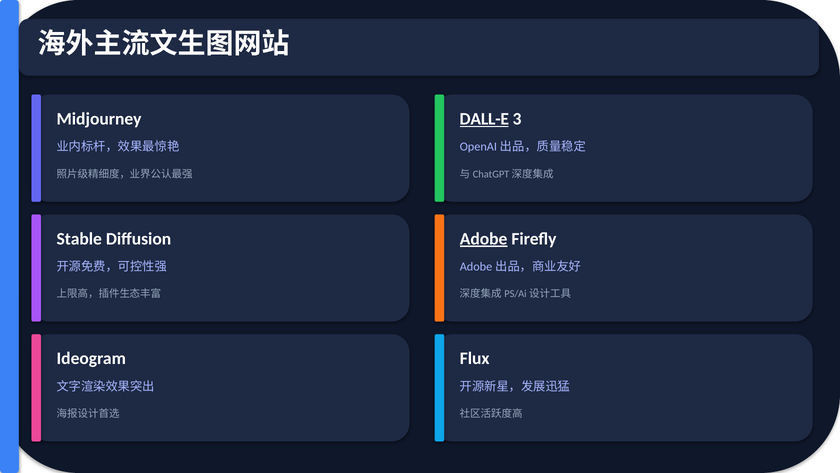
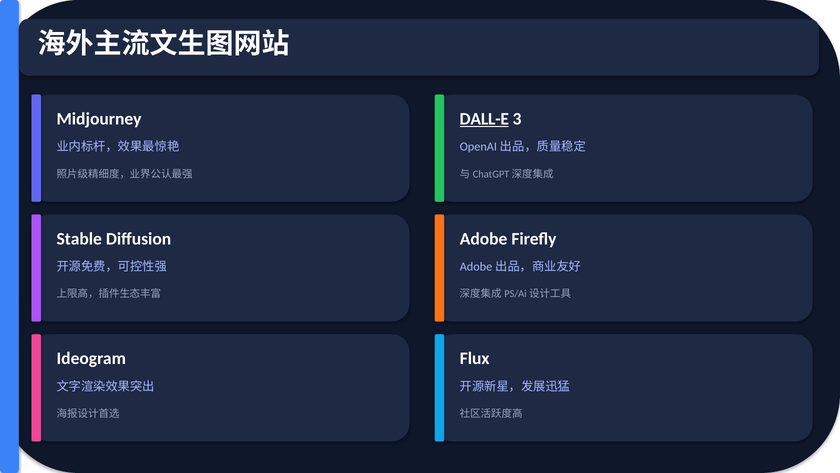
Adobe underline: present -> none
